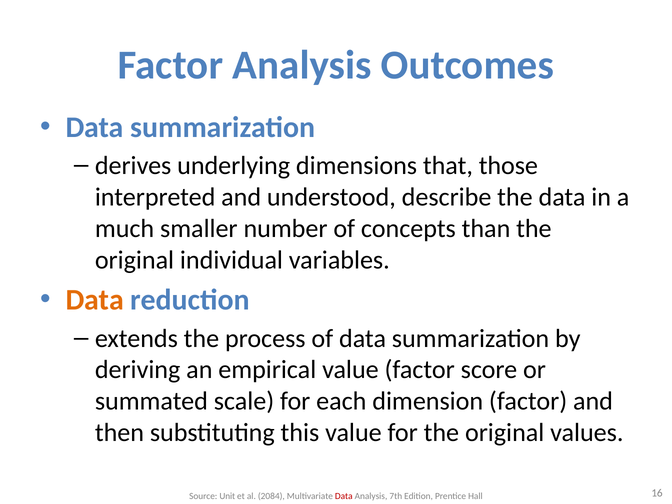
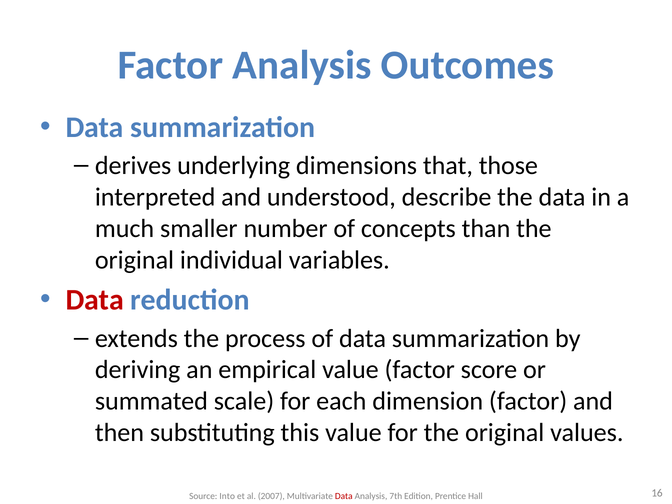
Data at (95, 300) colour: orange -> red
Unit: Unit -> Into
2084: 2084 -> 2007
